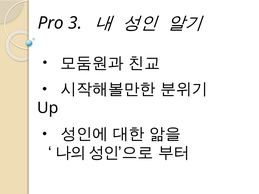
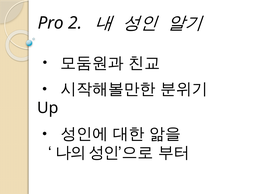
3: 3 -> 2
